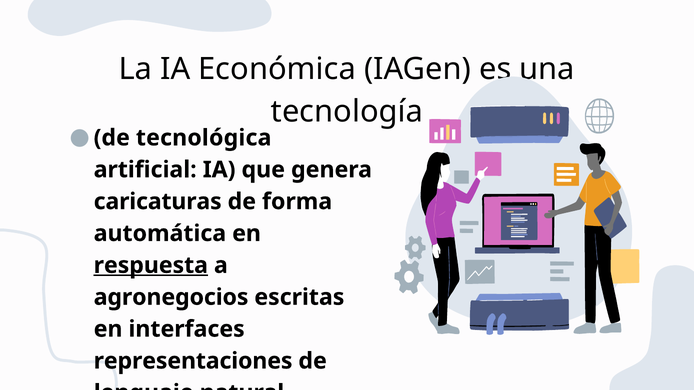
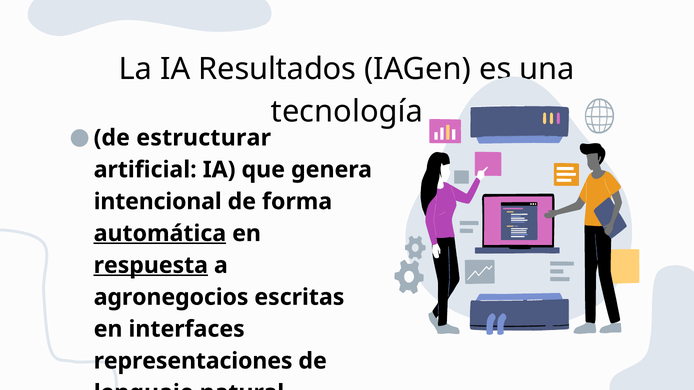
Económica: Económica -> Resultados
tecnológica: tecnológica -> estructurar
caricaturas: caricaturas -> intencional
automática underline: none -> present
